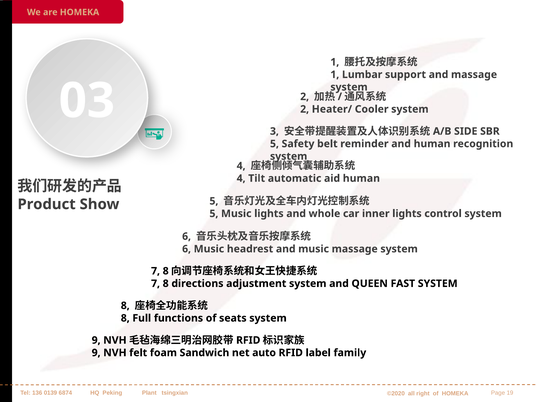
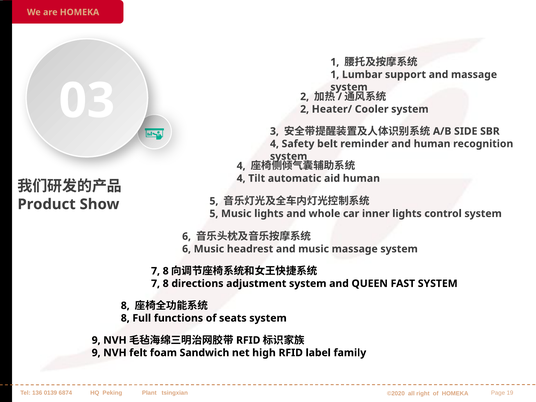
5 at (274, 144): 5 -> 4
auto: auto -> high
